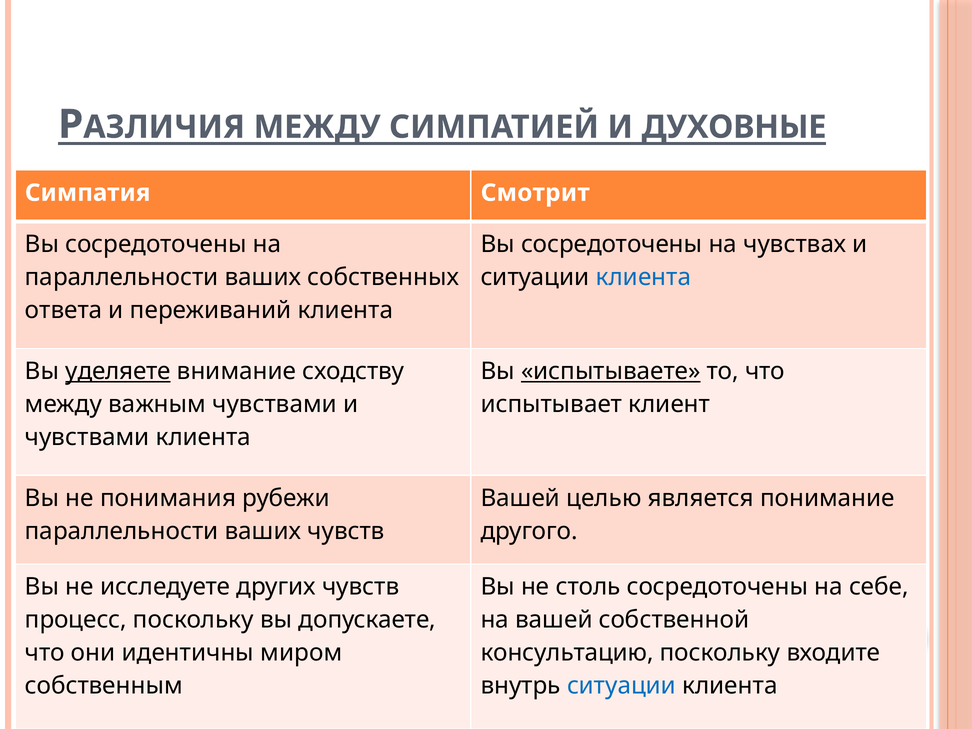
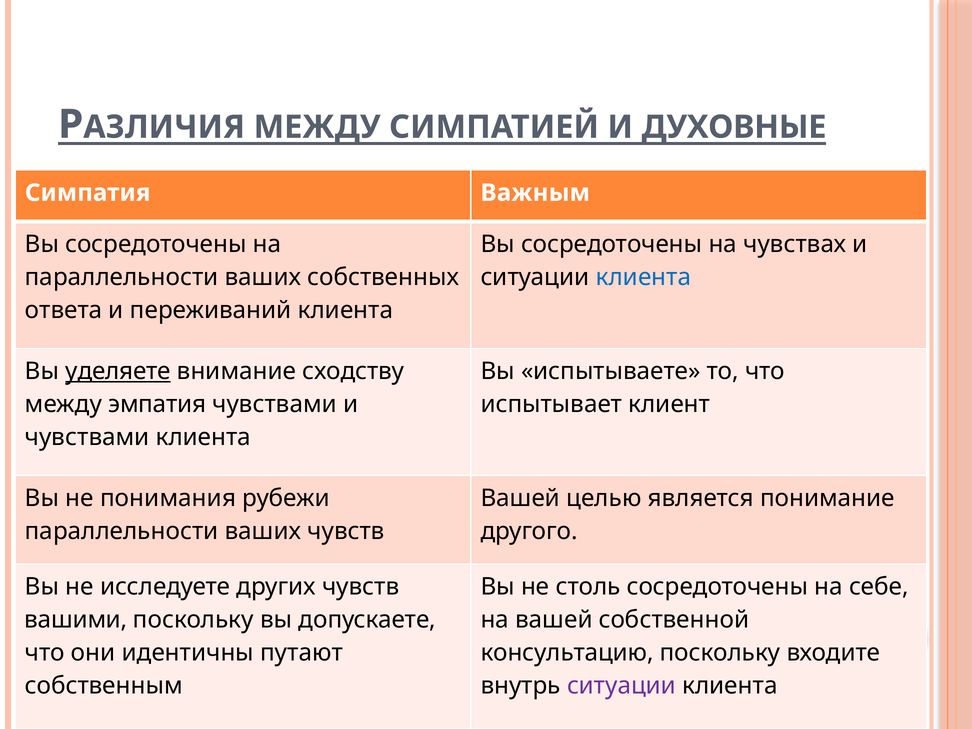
Смотрит: Смотрит -> Важным
испытываете underline: present -> none
важным: важным -> эмпатия
процесс: процесс -> вашими
миром: миром -> путают
ситуации at (622, 686) colour: blue -> purple
